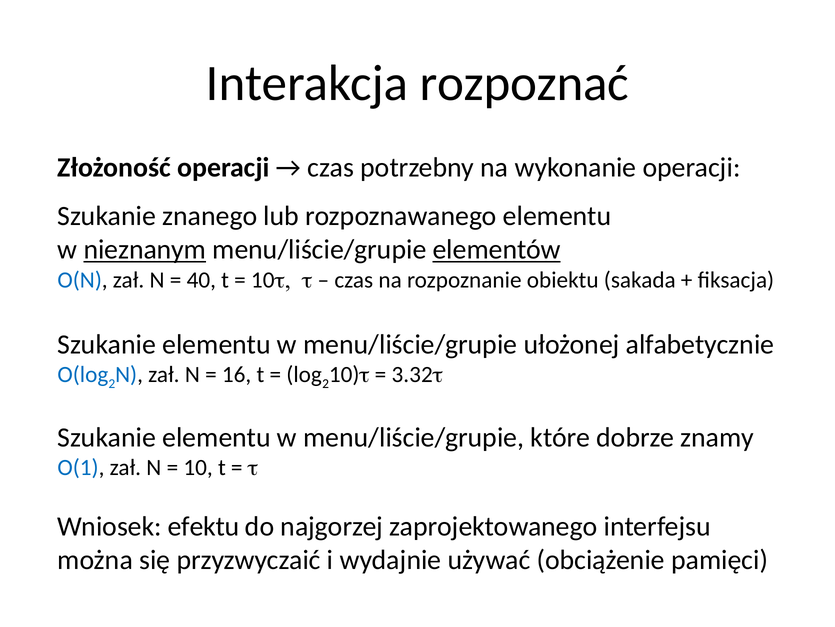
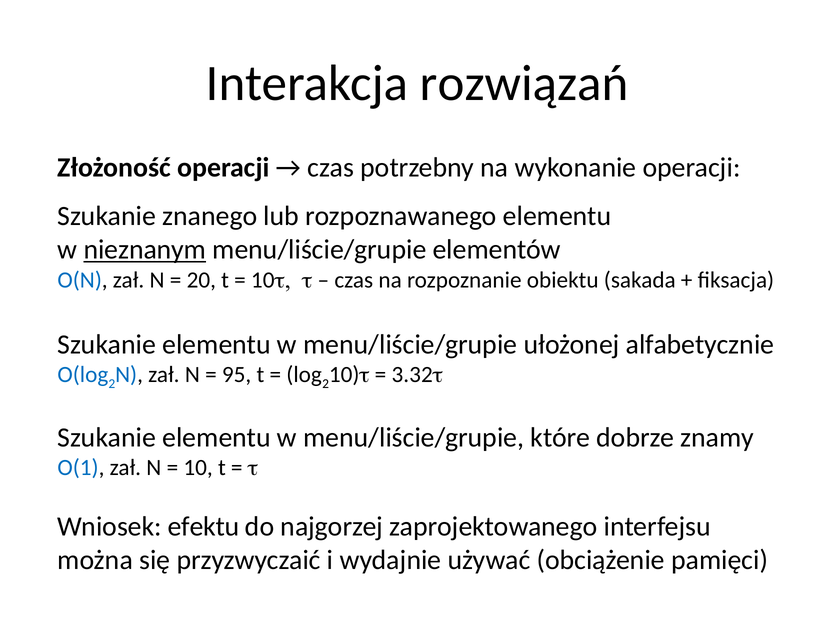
rozpoznać: rozpoznać -> rozwiązań
elementów underline: present -> none
40: 40 -> 20
16: 16 -> 95
